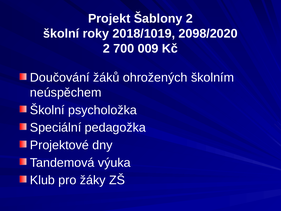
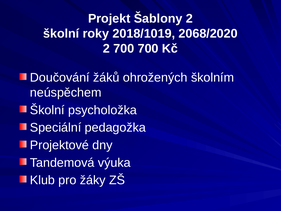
2098/2020: 2098/2020 -> 2068/2020
700 009: 009 -> 700
